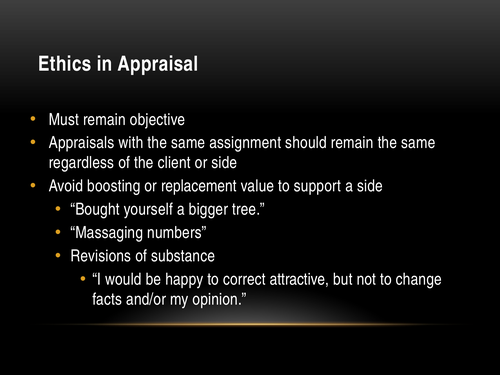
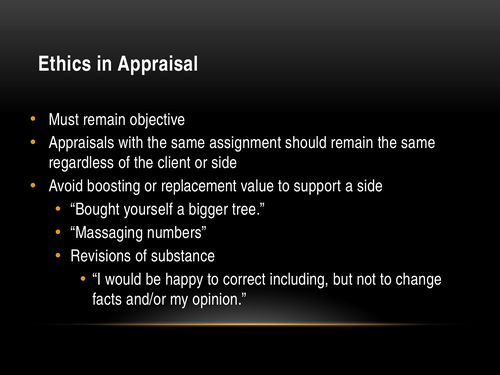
attractive: attractive -> including
